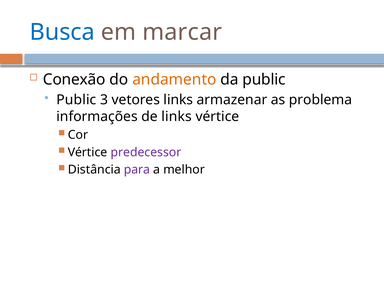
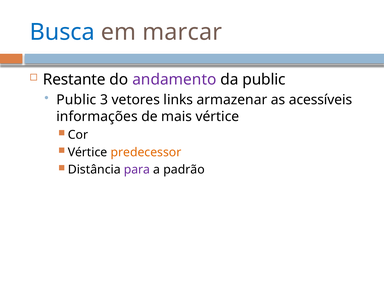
Conexão: Conexão -> Restante
andamento colour: orange -> purple
problema: problema -> acessíveis
de links: links -> mais
predecessor colour: purple -> orange
melhor: melhor -> padrão
